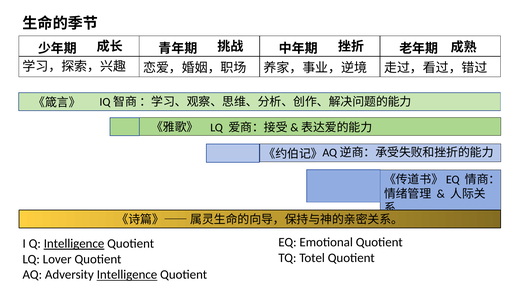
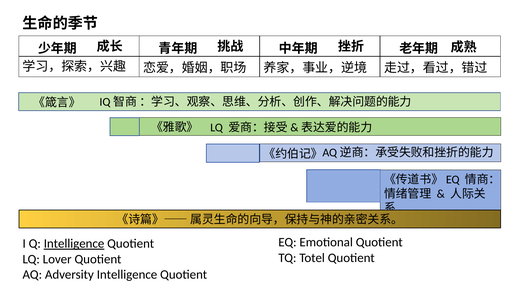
Intelligence at (127, 275) underline: present -> none
